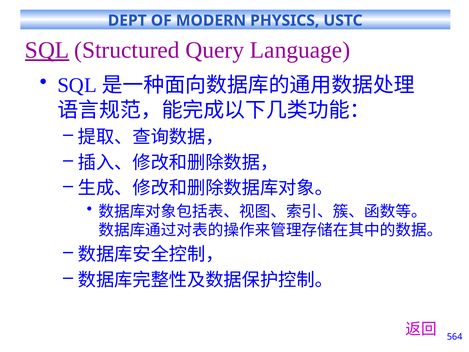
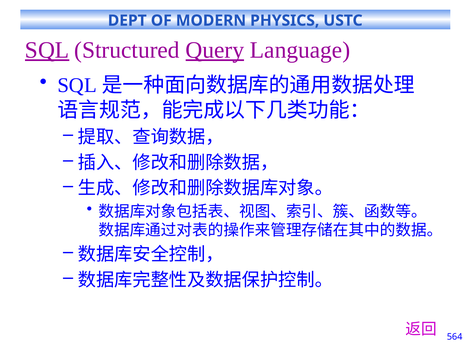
Query underline: none -> present
